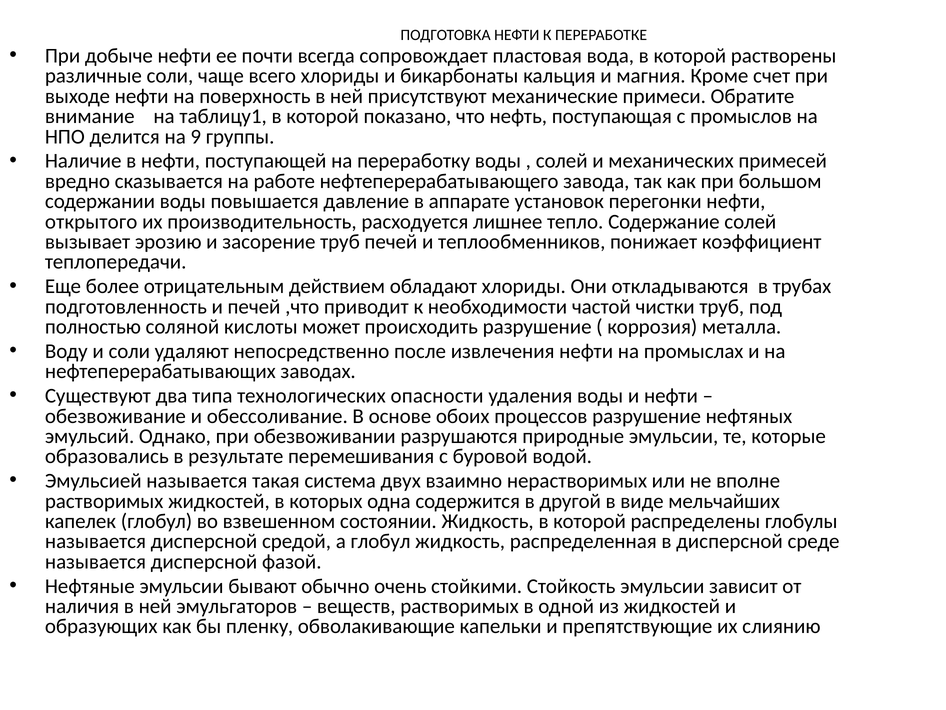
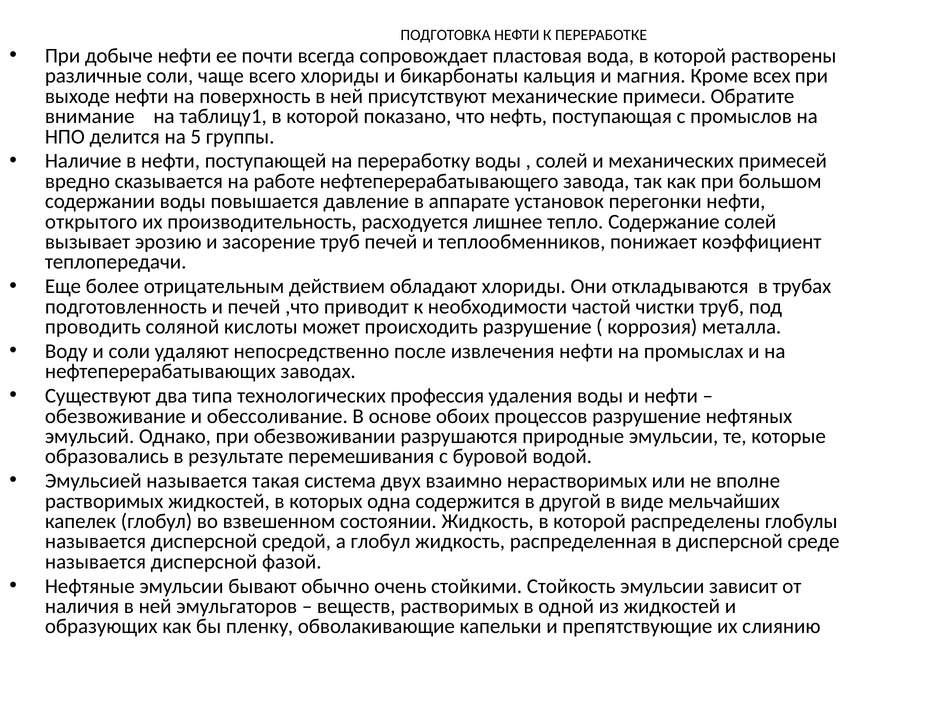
счет: счет -> всех
9: 9 -> 5
полностью: полностью -> проводить
опасности: опасности -> профессия
